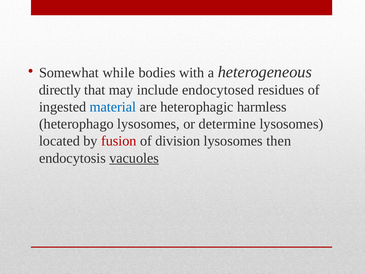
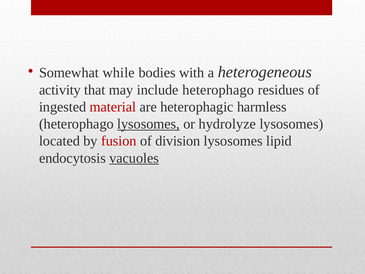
directly: directly -> activity
include endocytosed: endocytosed -> heterophago
material colour: blue -> red
lysosomes at (148, 124) underline: none -> present
determine: determine -> hydrolyze
then: then -> lipid
